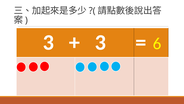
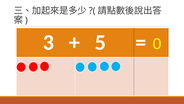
3 at (100, 42): 3 -> 5
6: 6 -> 0
